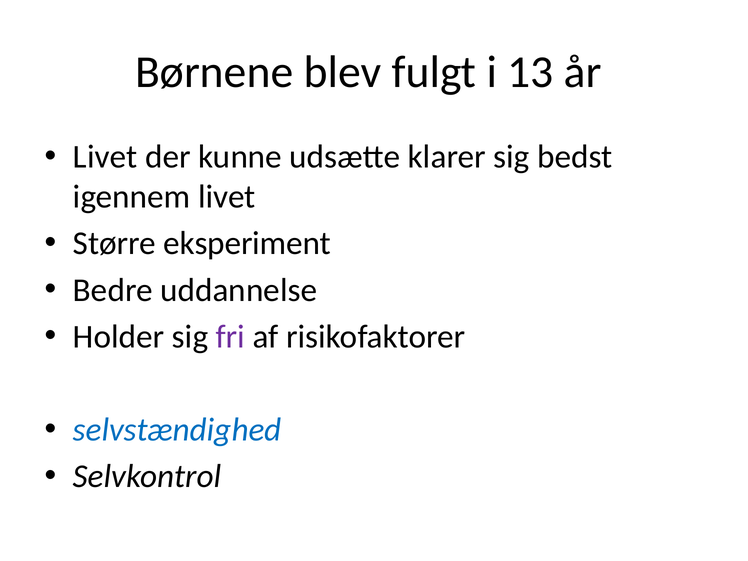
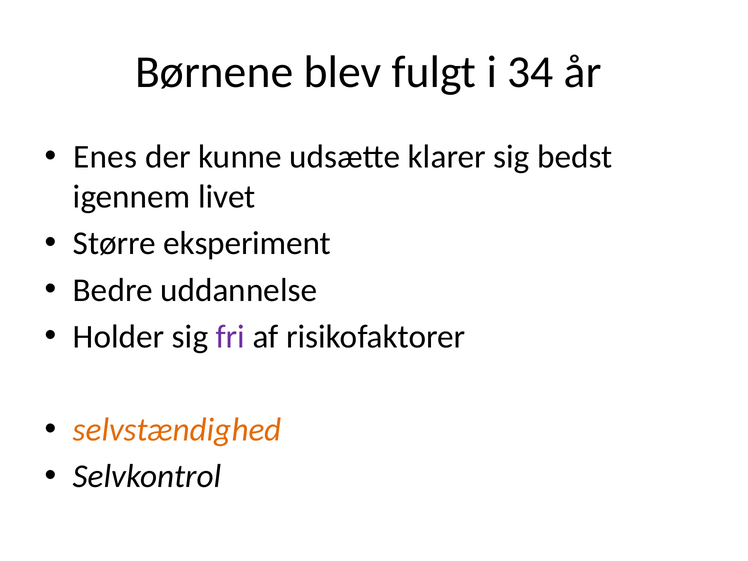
13: 13 -> 34
Livet at (105, 157): Livet -> Enes
selvstændighed colour: blue -> orange
